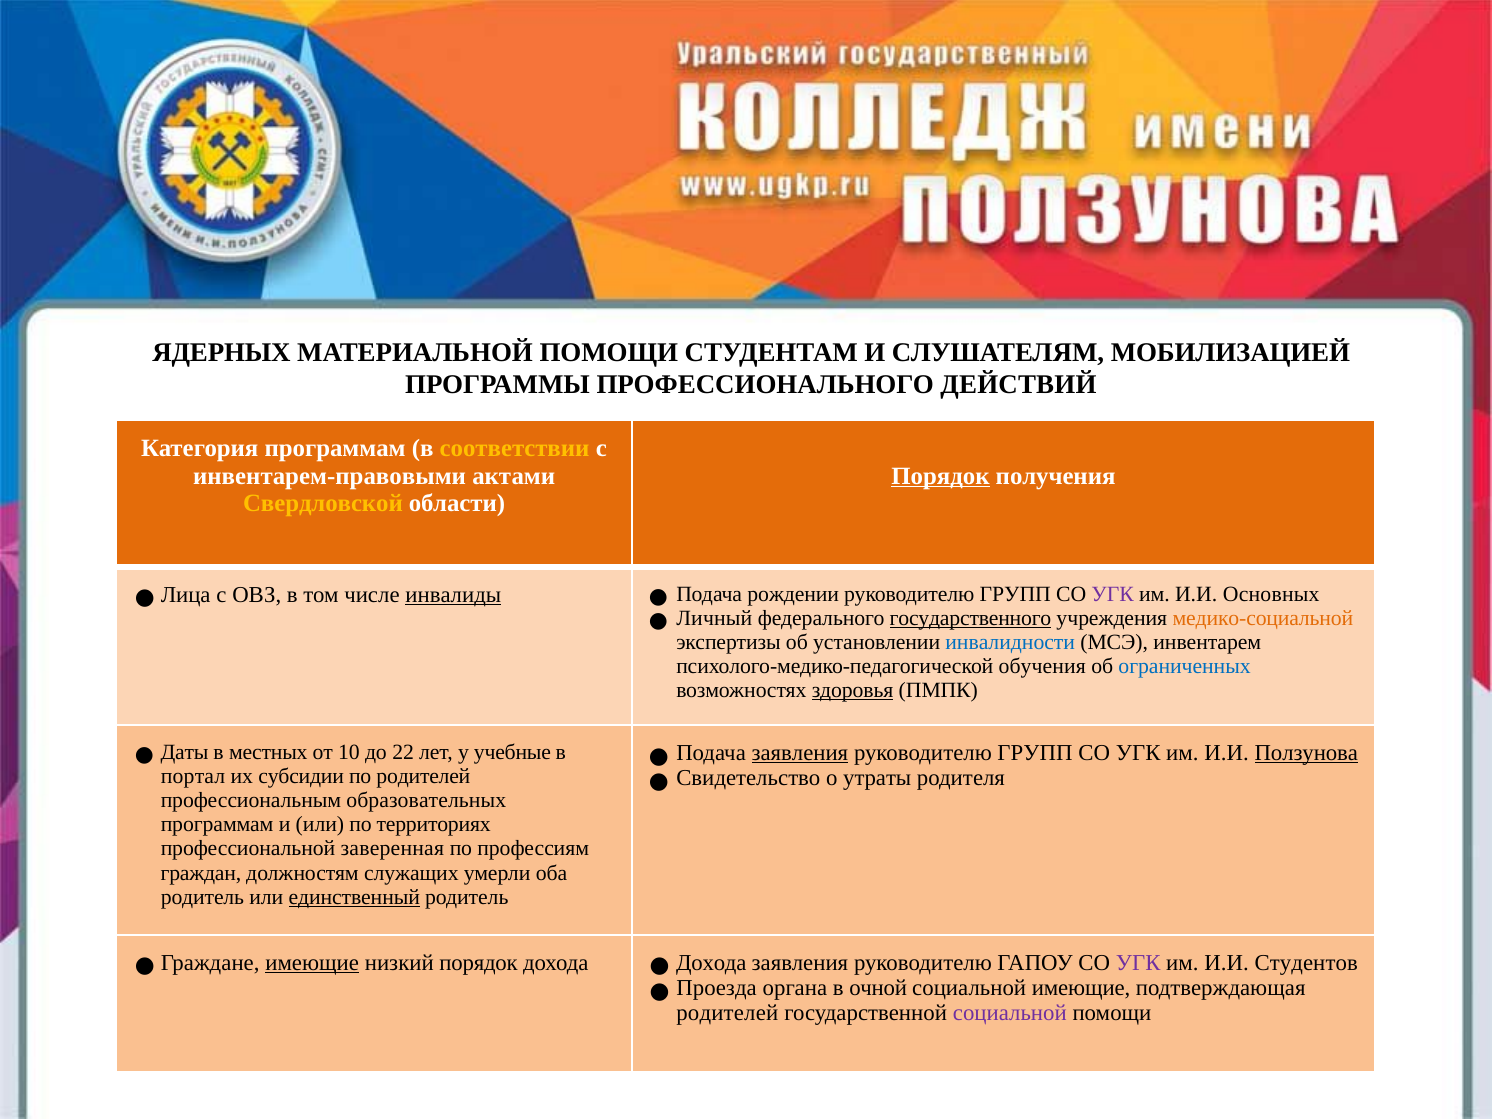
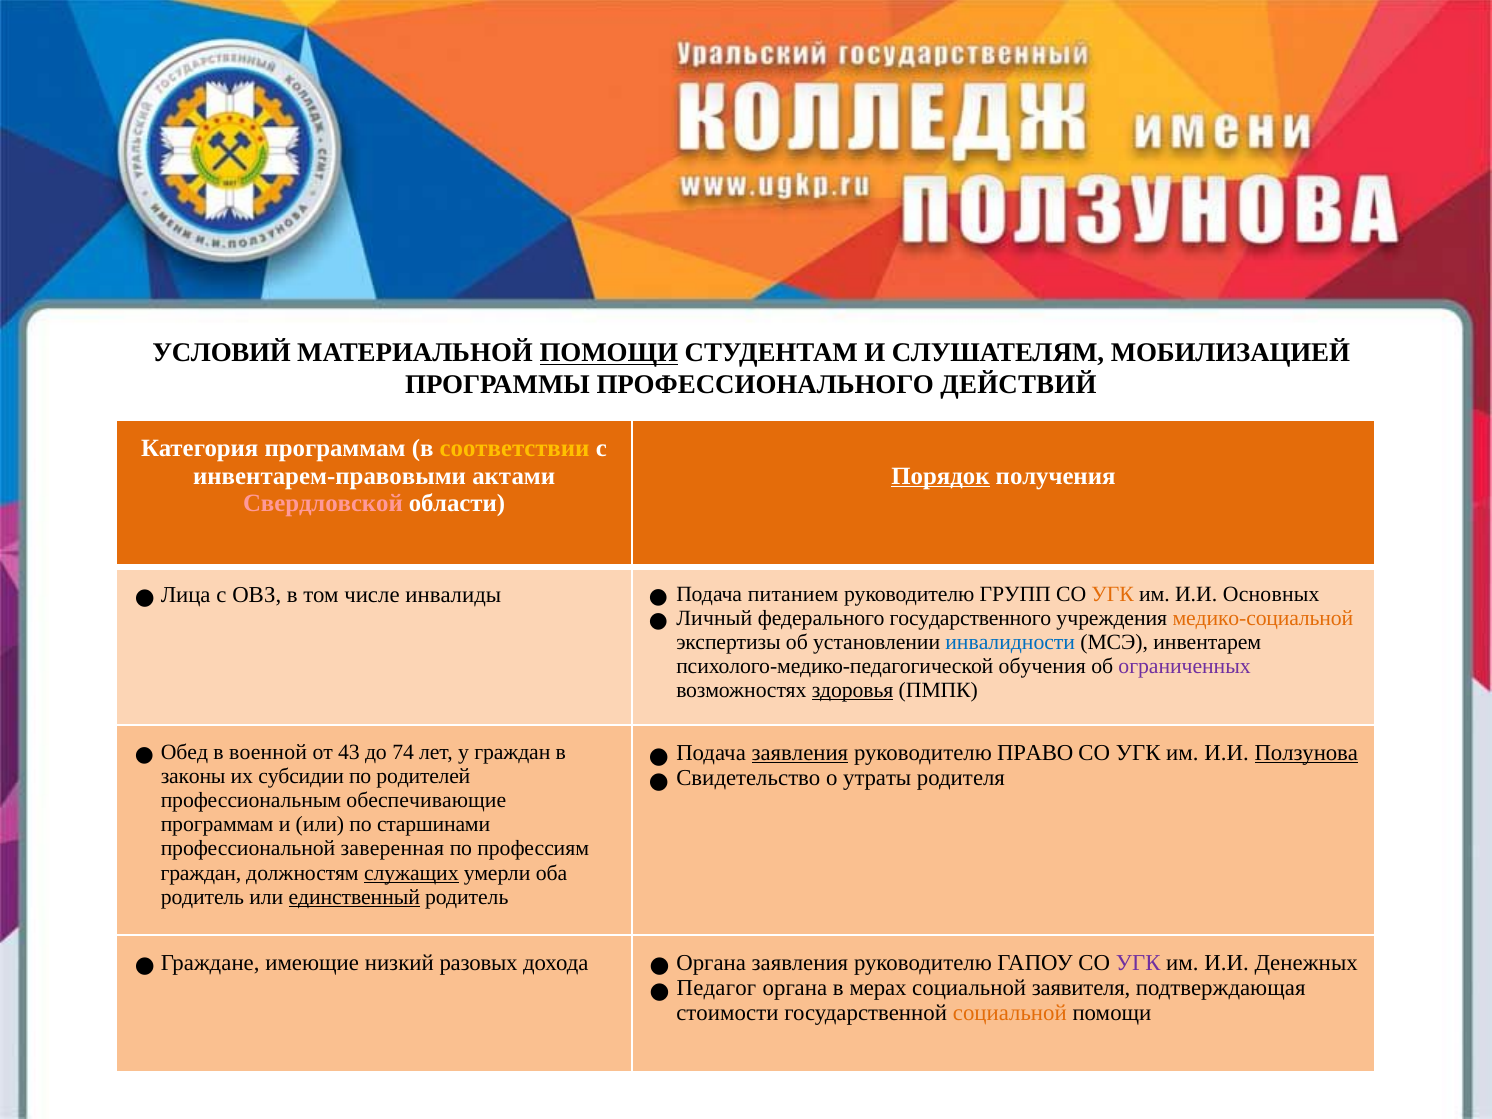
ЯДЕРНЫХ: ЯДЕРНЫХ -> УСЛОВИЙ
ПОМОЩИ at (609, 353) underline: none -> present
Свердловской colour: yellow -> pink
инвалиды underline: present -> none
рождении: рождении -> питанием
УГК at (1113, 594) colour: purple -> orange
государственного underline: present -> none
ограниченных colour: blue -> purple
Даты: Даты -> Обед
местных: местных -> военной
10: 10 -> 43
22: 22 -> 74
у учебные: учебные -> граждан
ГРУПП at (1035, 753): ГРУПП -> ПРАВО
портал: портал -> законы
образовательных: образовательных -> обеспечивающие
территориях: территориях -> старшинами
служащих underline: none -> present
имеющие at (312, 963) underline: present -> none
низкий порядок: порядок -> разовых
Дохода at (711, 963): Дохода -> Органа
Студентов: Студентов -> Денежных
Проезда: Проезда -> Педагог
очной: очной -> мерах
социальной имеющие: имеющие -> заявителя
родителей at (727, 1013): родителей -> стоимости
социальной at (1010, 1013) colour: purple -> orange
